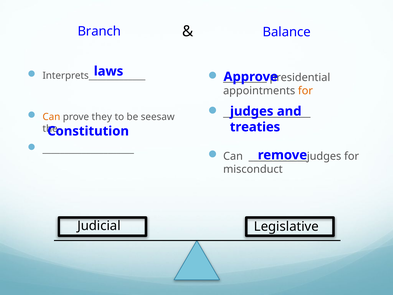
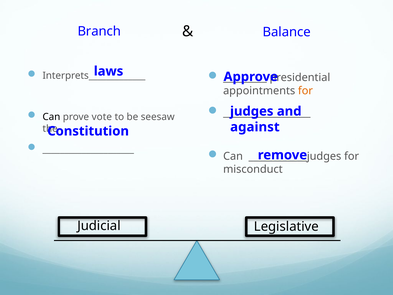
Can at (51, 117) colour: orange -> black
they: they -> vote
treaties: treaties -> against
